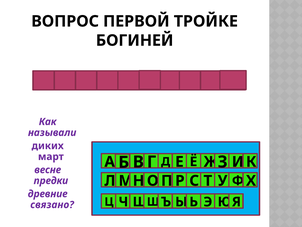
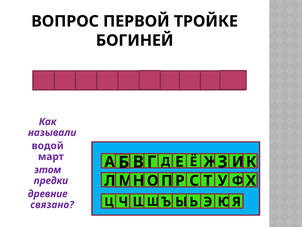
диких: диких -> водой
весне: весне -> этом
